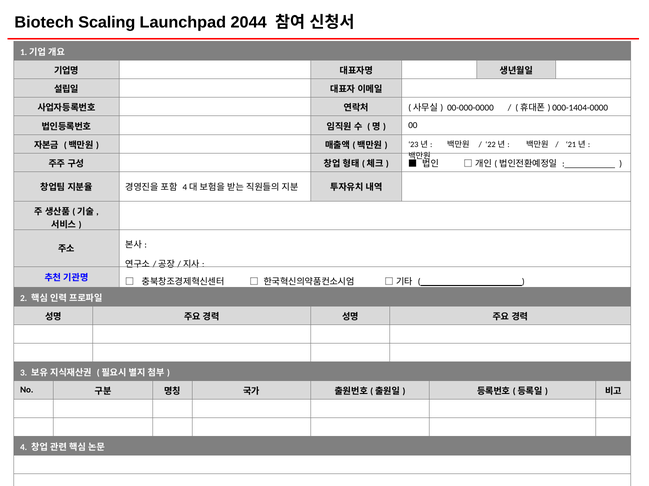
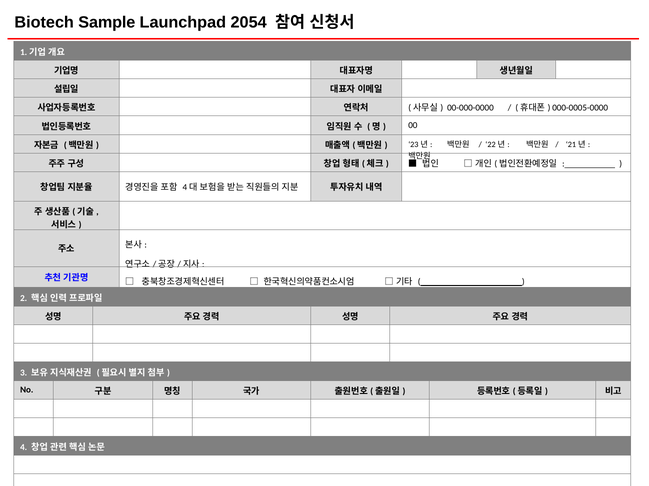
Scaling: Scaling -> Sample
2044: 2044 -> 2054
000-1404-0000: 000-1404-0000 -> 000-0005-0000
